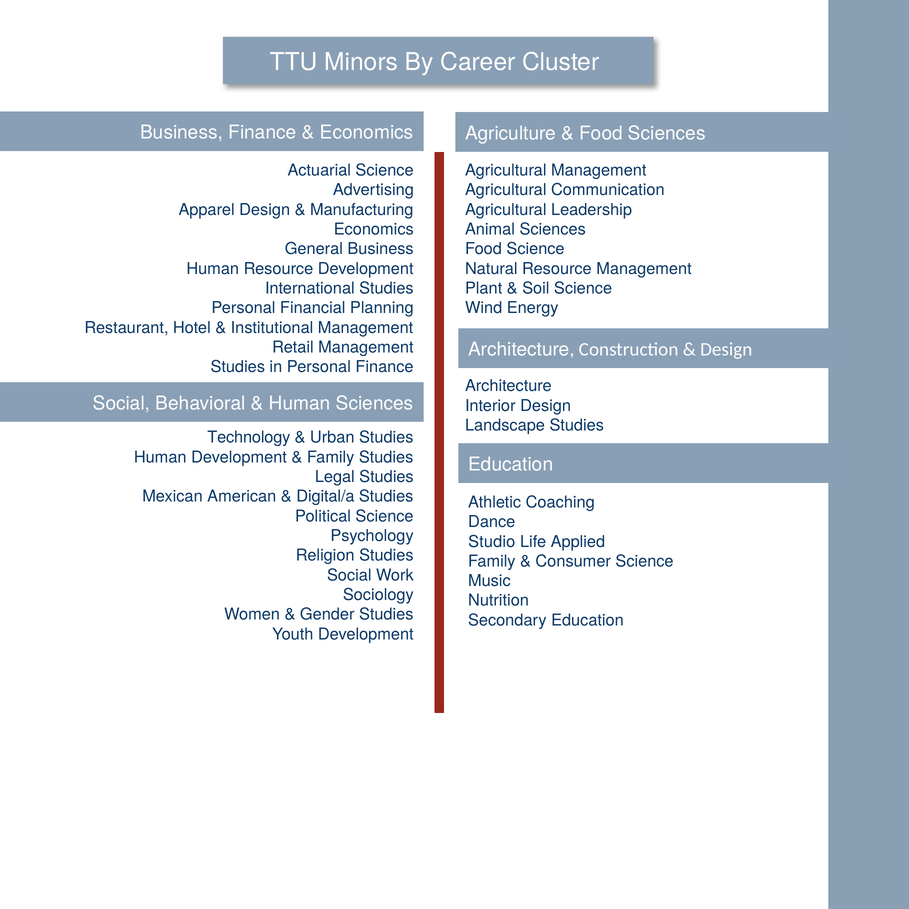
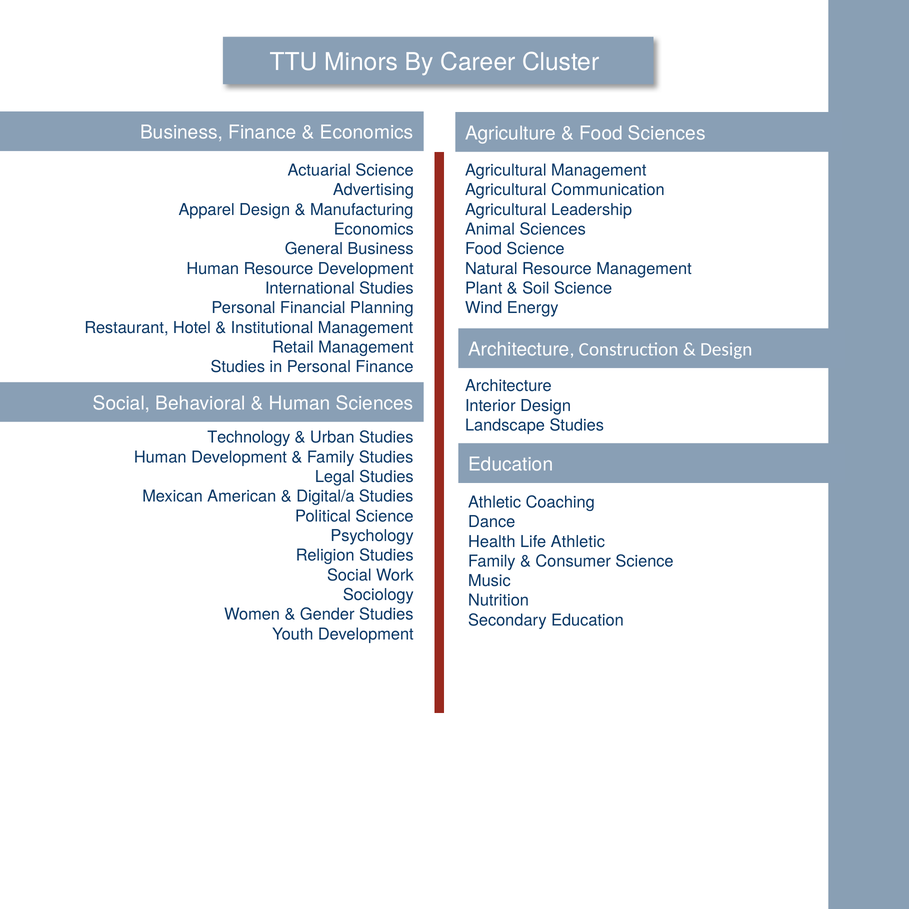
Studio: Studio -> Health
Life Applied: Applied -> Athletic
